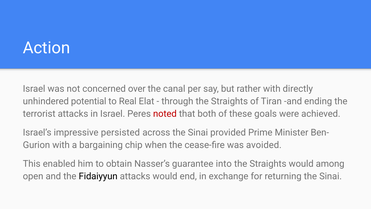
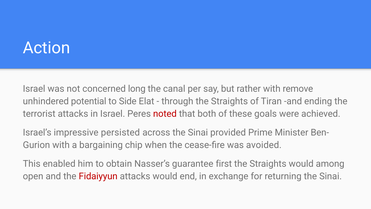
over: over -> long
directly: directly -> remove
Real: Real -> Side
into: into -> first
Fidaiyyun colour: black -> red
